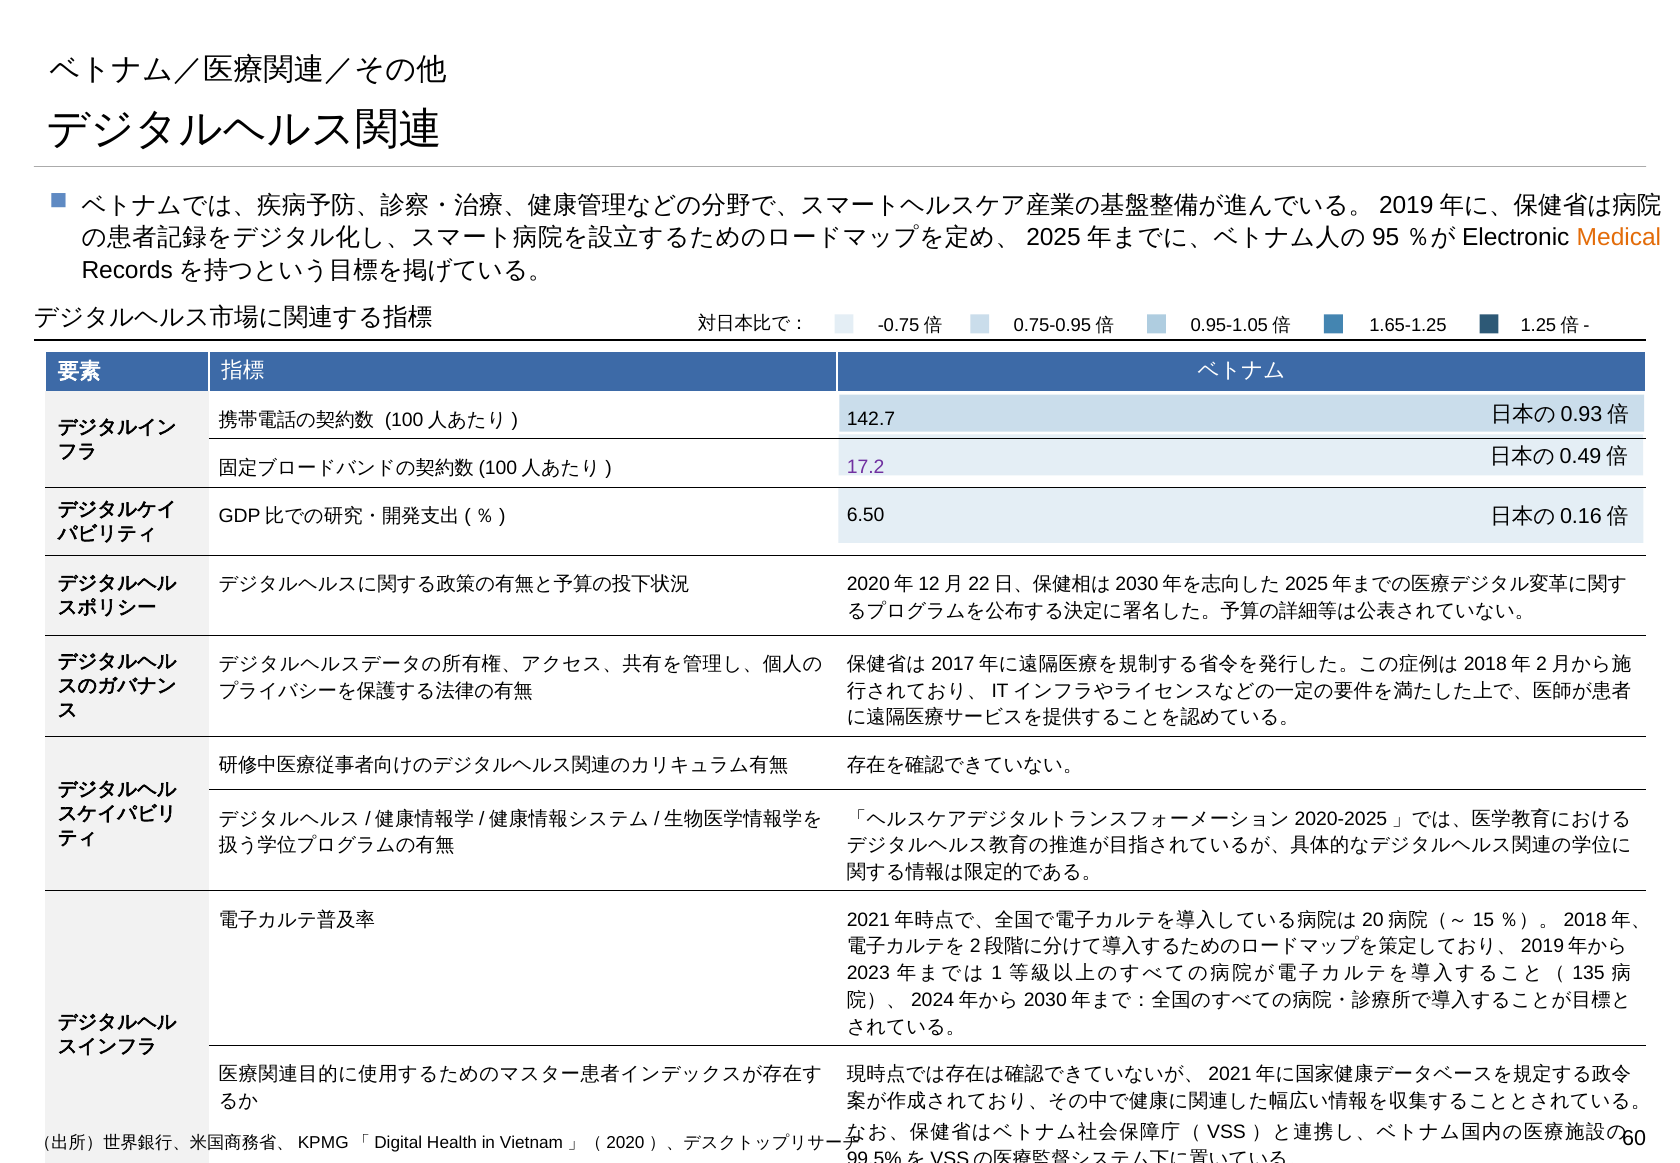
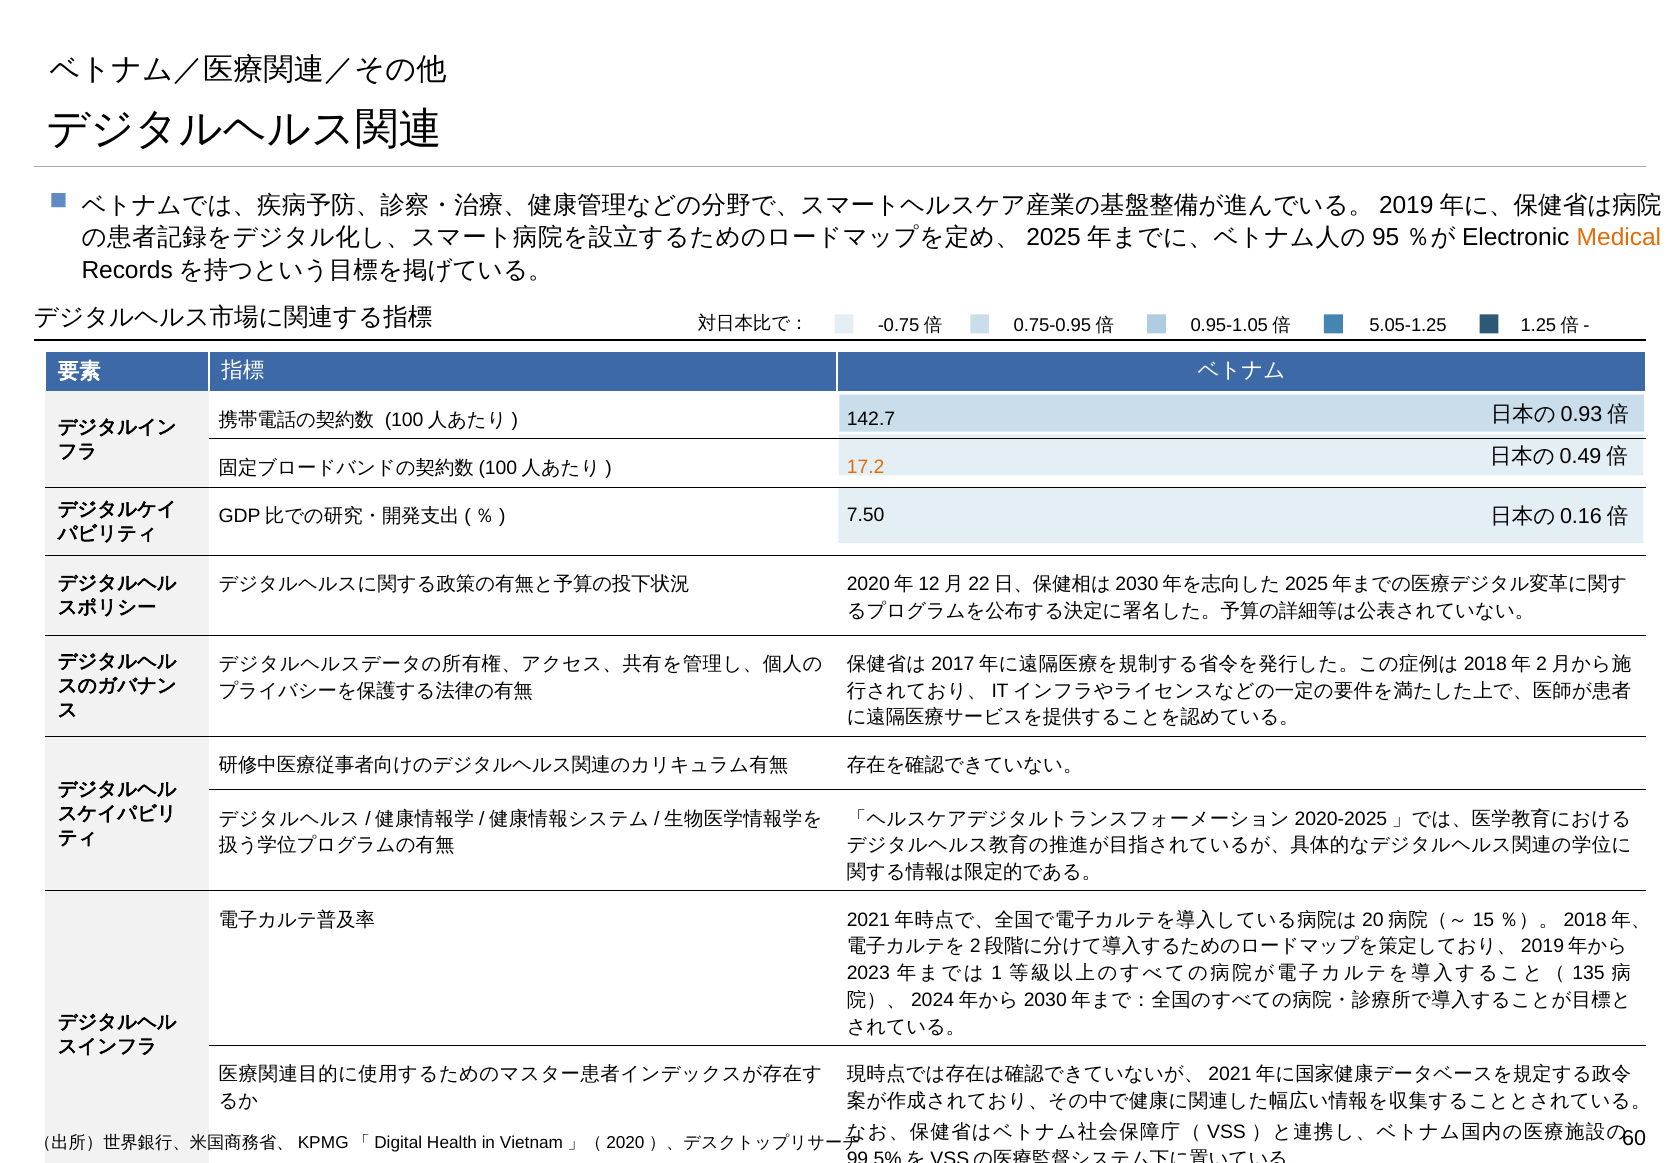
1.65-1.25: 1.65-1.25 -> 5.05-1.25
17.2 colour: purple -> orange
6.50: 6.50 -> 7.50
